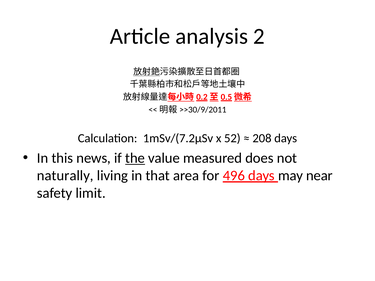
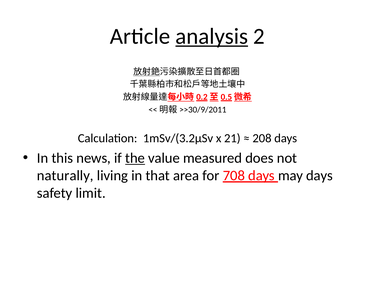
analysis underline: none -> present
1mSv/(7.2µSv: 1mSv/(7.2µSv -> 1mSv/(3.2µSv
52: 52 -> 21
496: 496 -> 708
may near: near -> days
